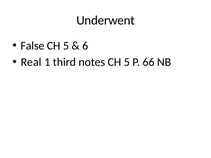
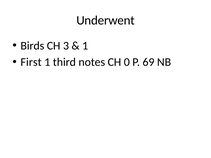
False: False -> Birds
5 at (66, 46): 5 -> 3
6 at (85, 46): 6 -> 1
Real: Real -> First
notes CH 5: 5 -> 0
66: 66 -> 69
